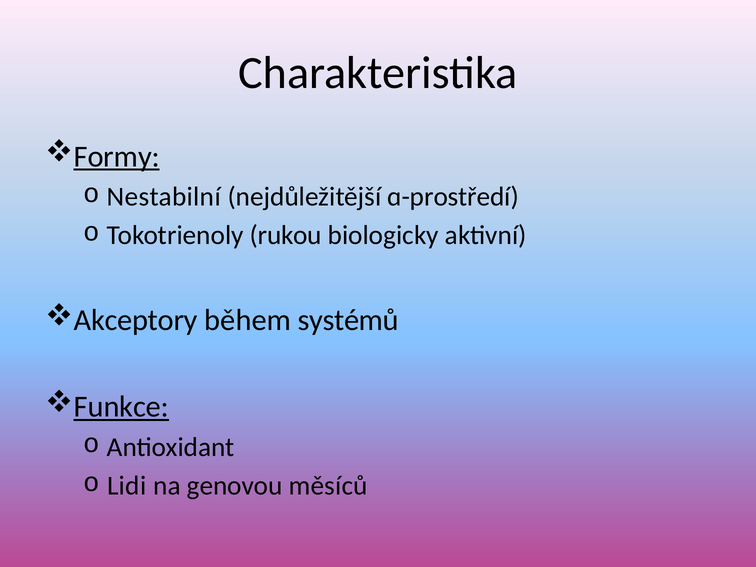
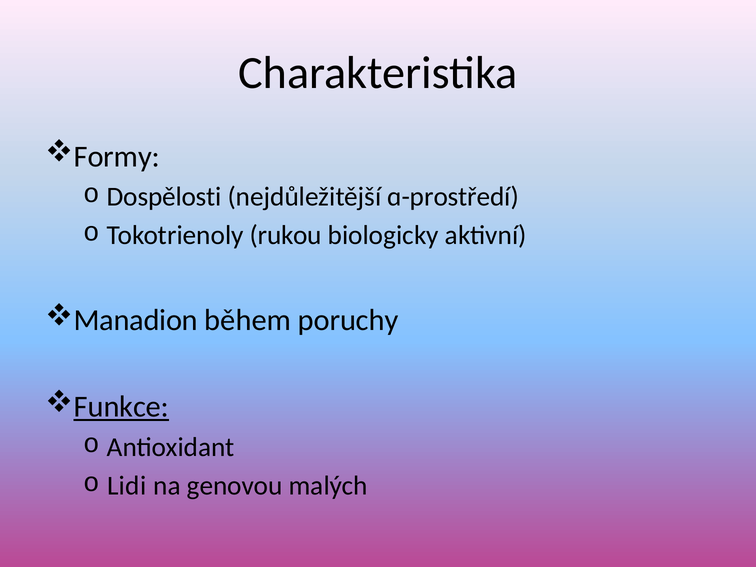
Formy underline: present -> none
Nestabilní: Nestabilní -> Dospělosti
Akceptory: Akceptory -> Manadion
systémů: systémů -> poruchy
měsíců: měsíců -> malých
